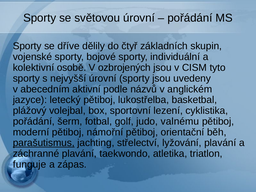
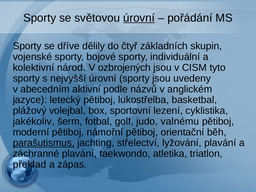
úrovní at (139, 18) underline: none -> present
osobě: osobě -> národ
pořádání at (34, 121): pořádání -> jakékoliv
funguje: funguje -> překlad
